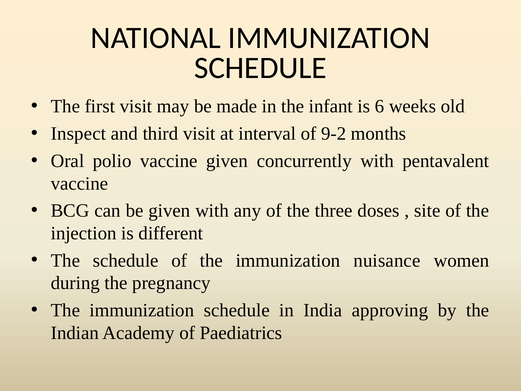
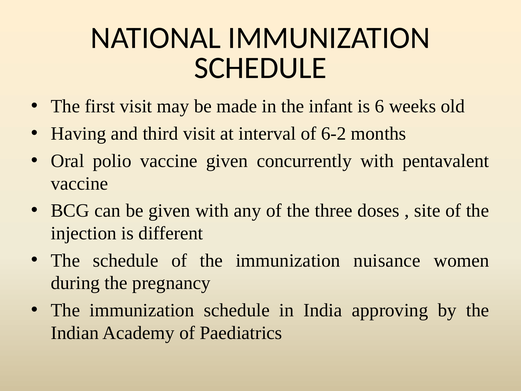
Inspect: Inspect -> Having
9-2: 9-2 -> 6-2
